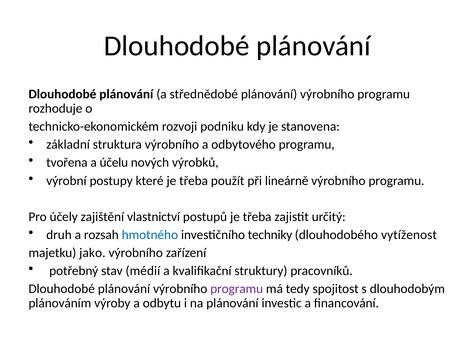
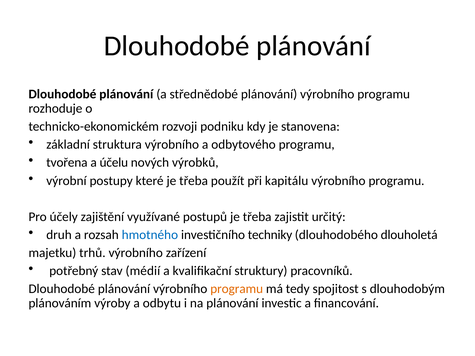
lineárně: lineárně -> kapitálu
vlastnictví: vlastnictví -> využívané
vytíženost: vytíženost -> dlouholetá
jako: jako -> trhů
programu at (237, 289) colour: purple -> orange
